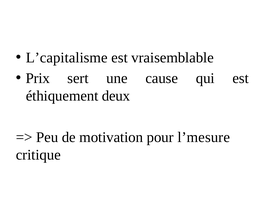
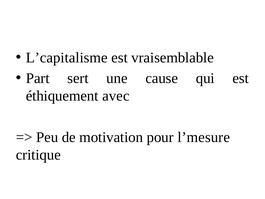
Prix: Prix -> Part
deux: deux -> avec
